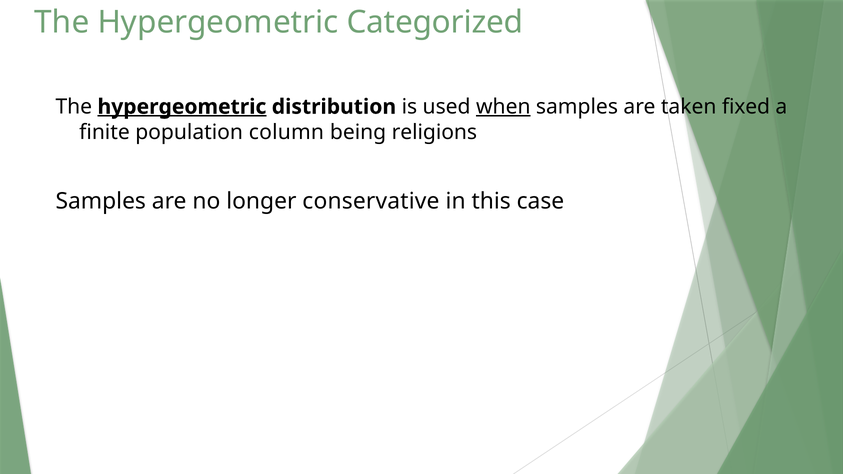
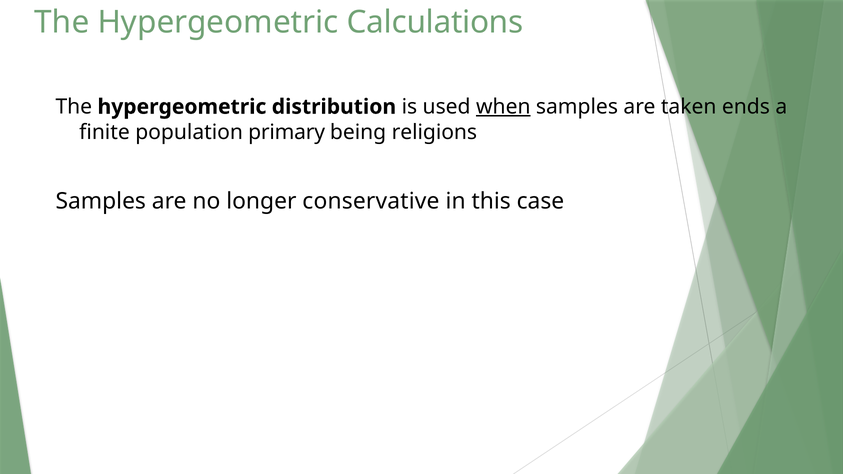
Categorized: Categorized -> Calculations
hypergeometric at (182, 107) underline: present -> none
fixed: fixed -> ends
column: column -> primary
